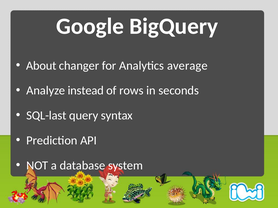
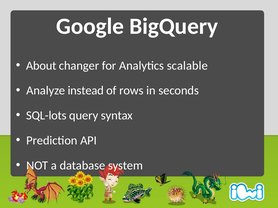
average: average -> scalable
SQL-last: SQL-last -> SQL-lots
